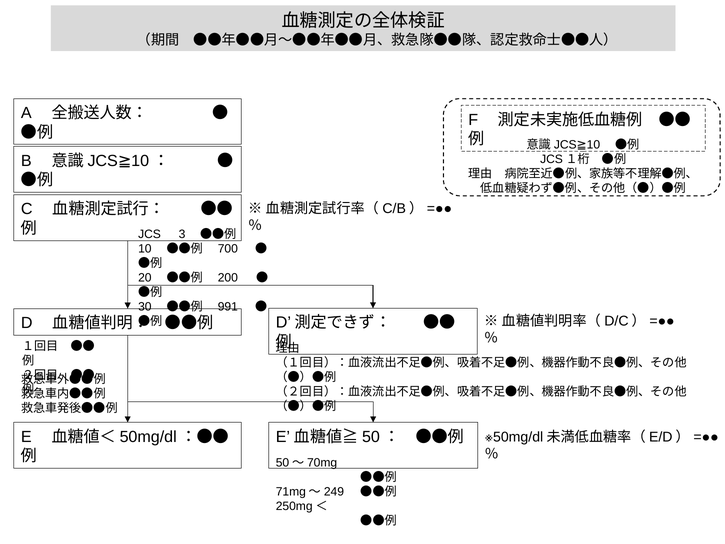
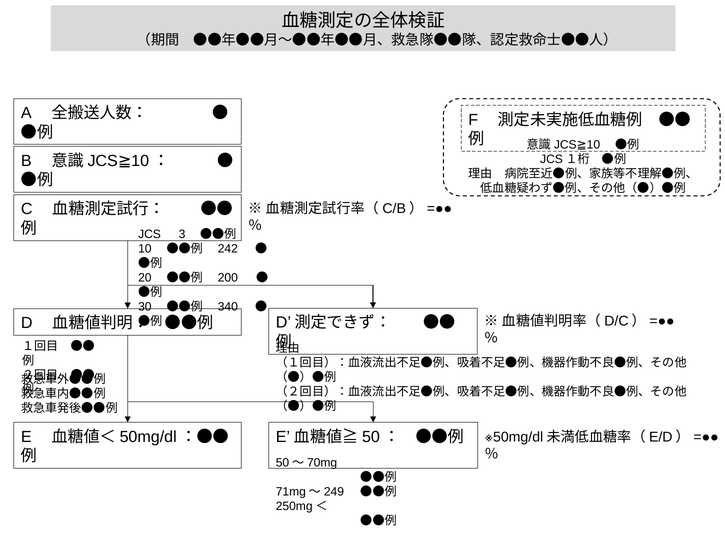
700: 700 -> 242
991: 991 -> 340
